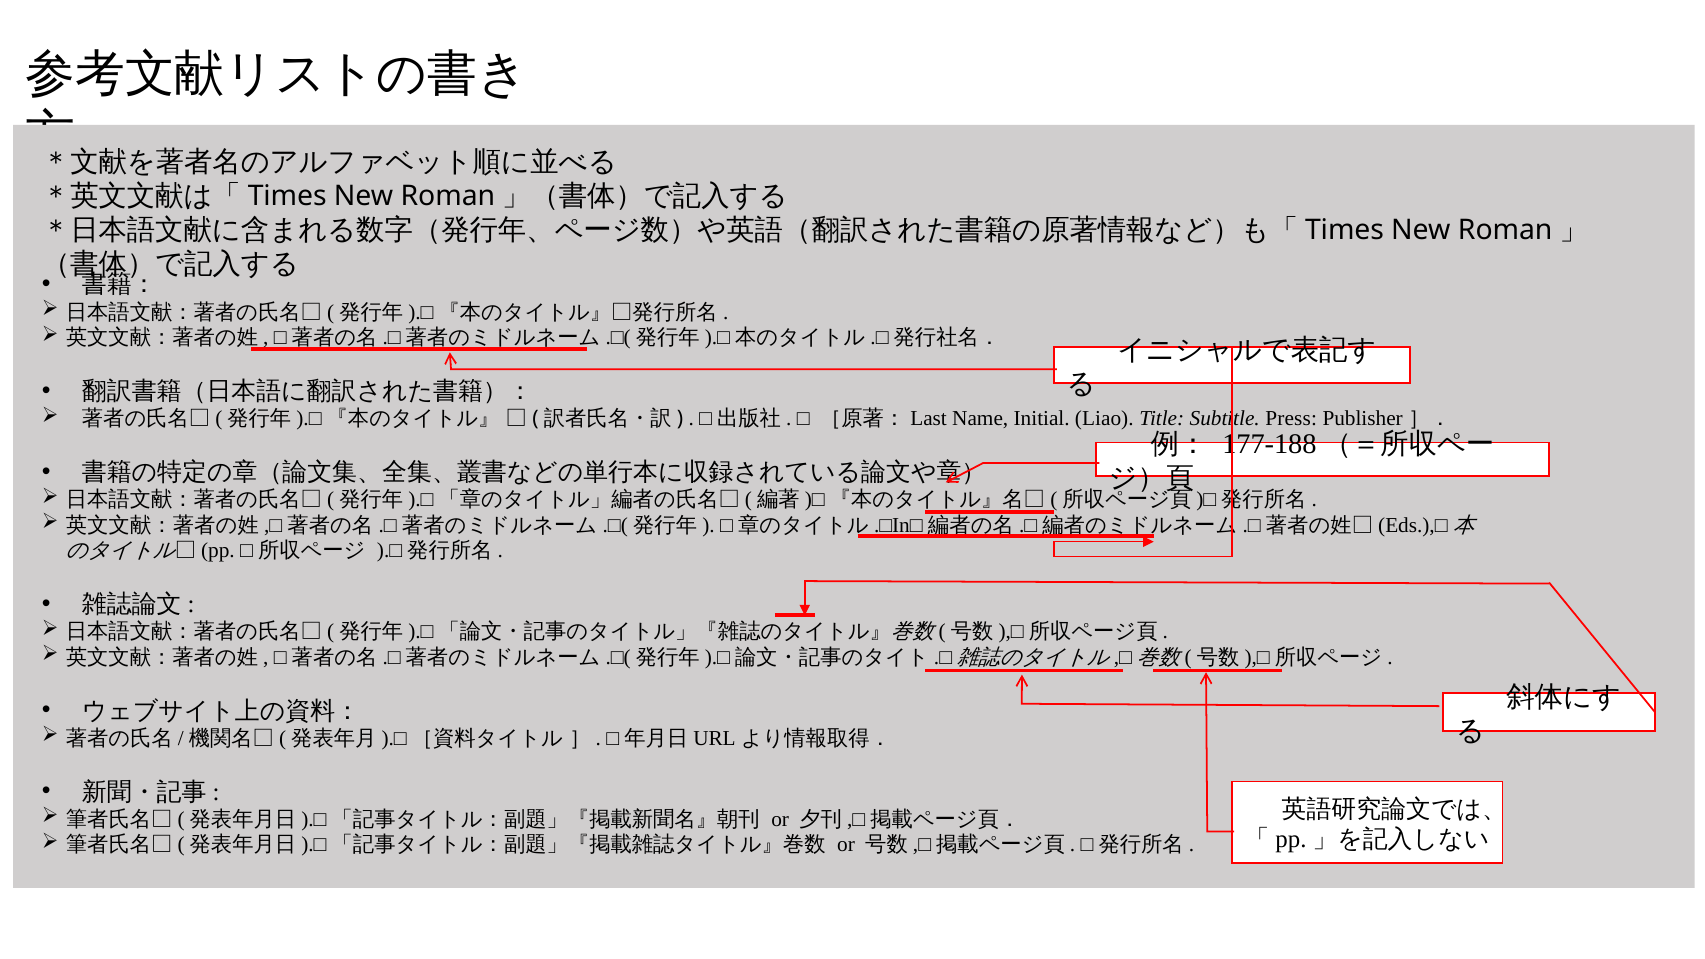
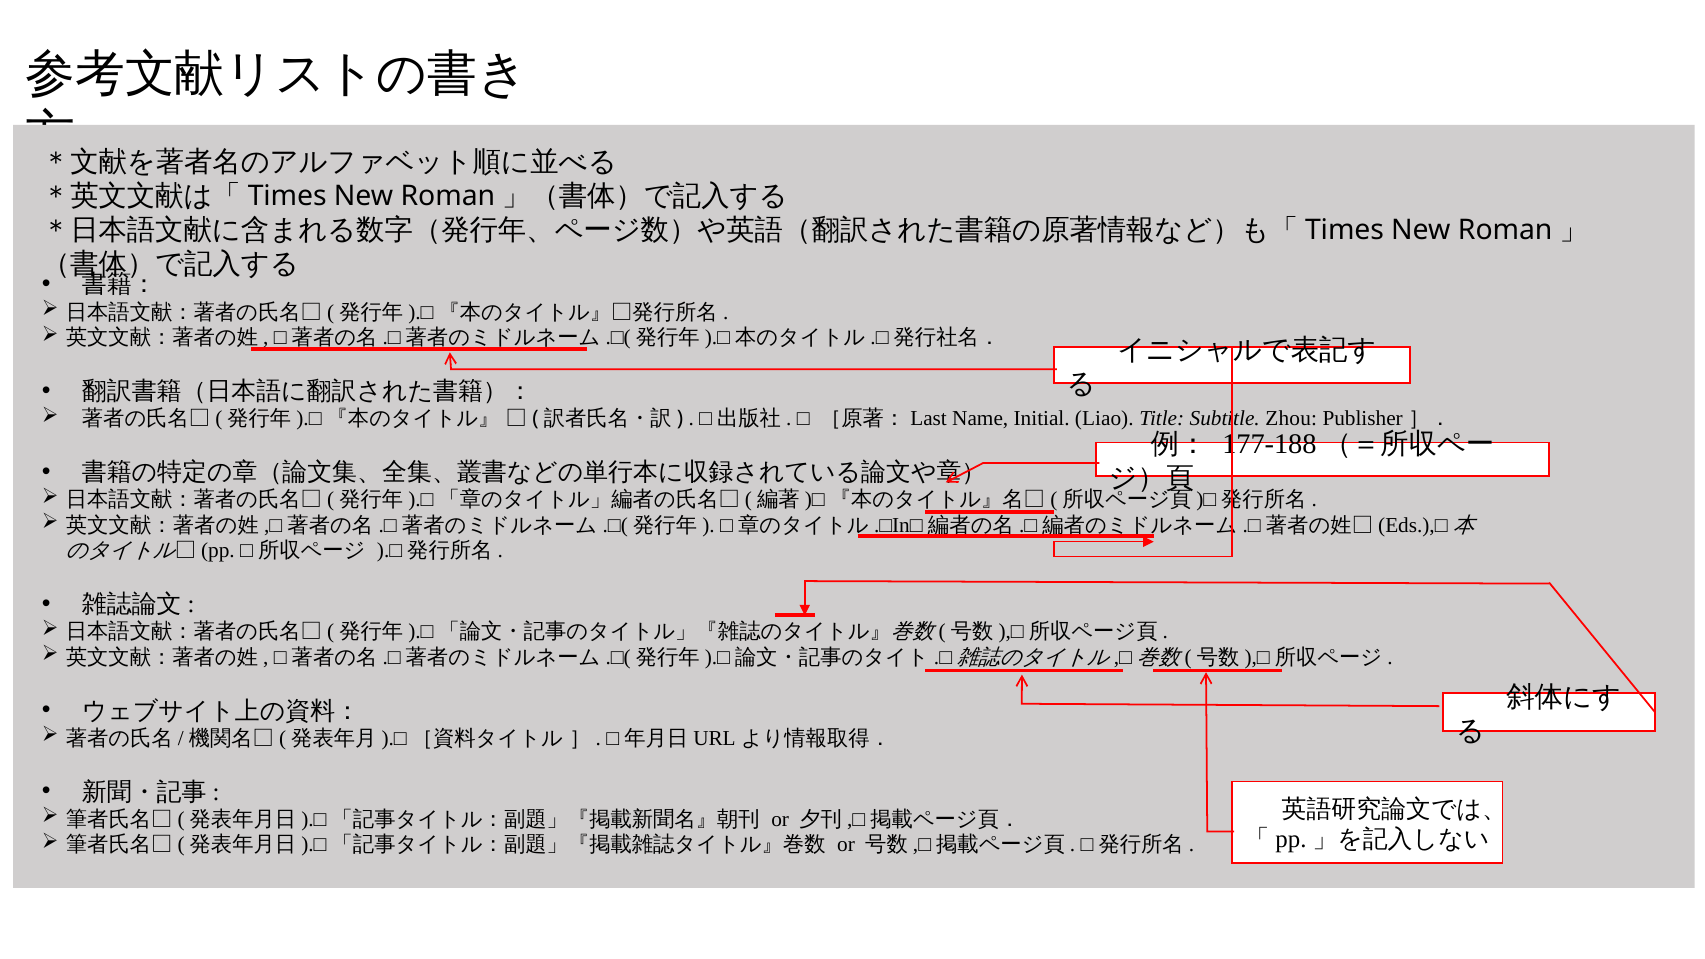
Press: Press -> Zhou
